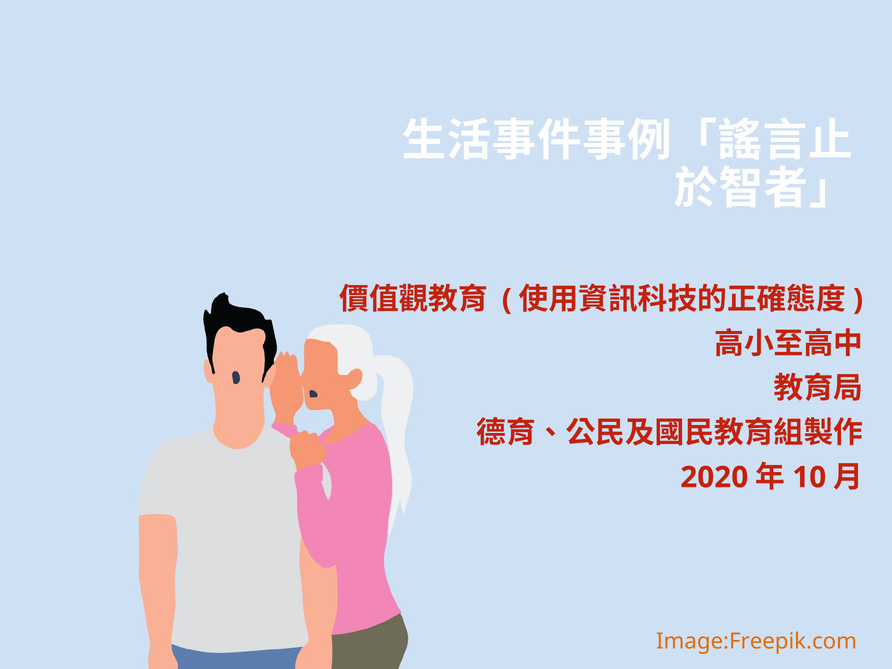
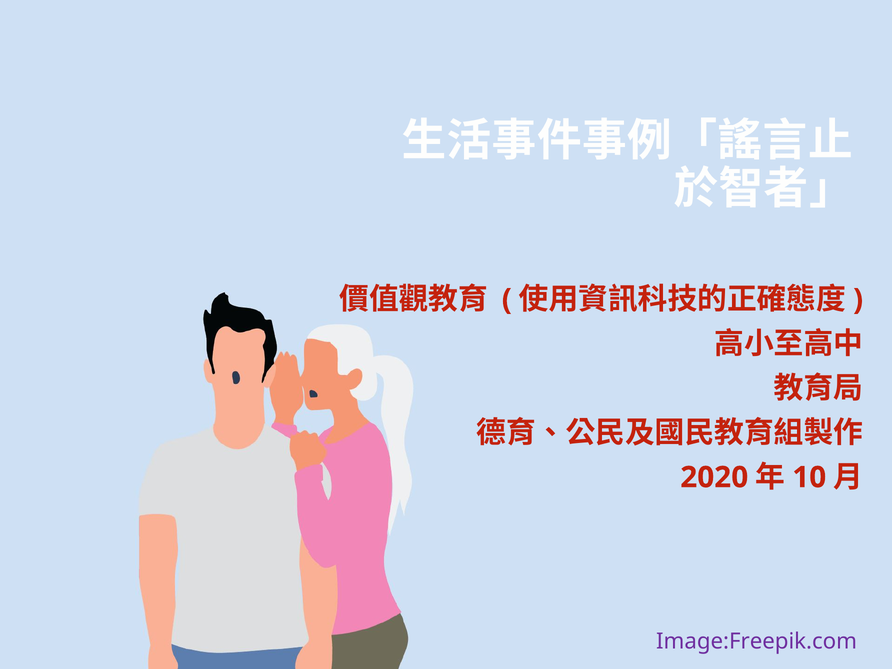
Image:Freepik.com colour: orange -> purple
